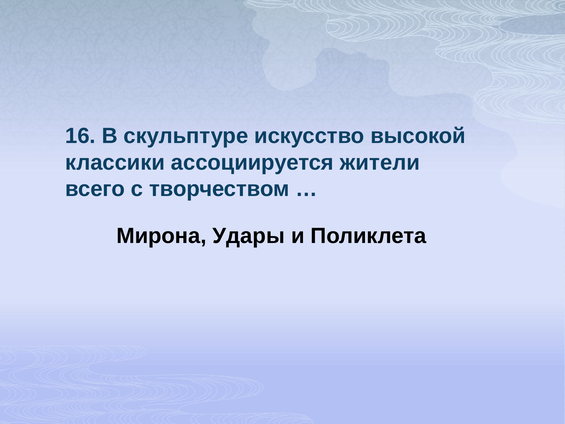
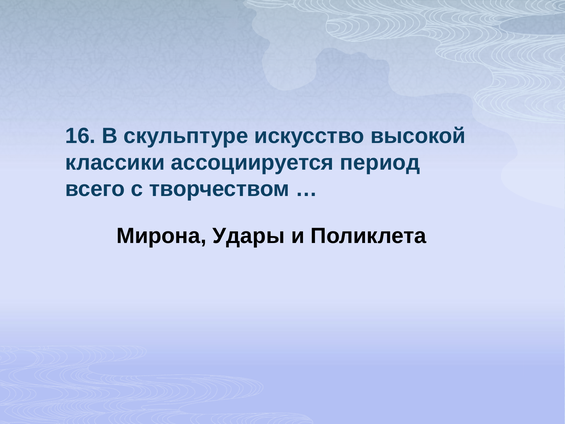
жители: жители -> период
